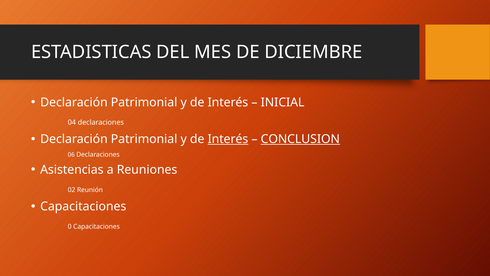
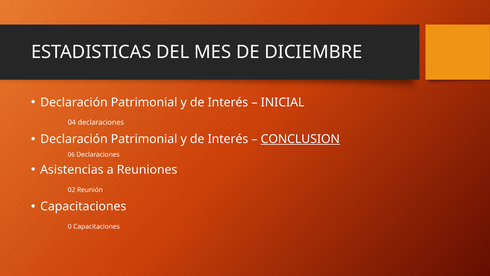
Interés at (228, 139) underline: present -> none
